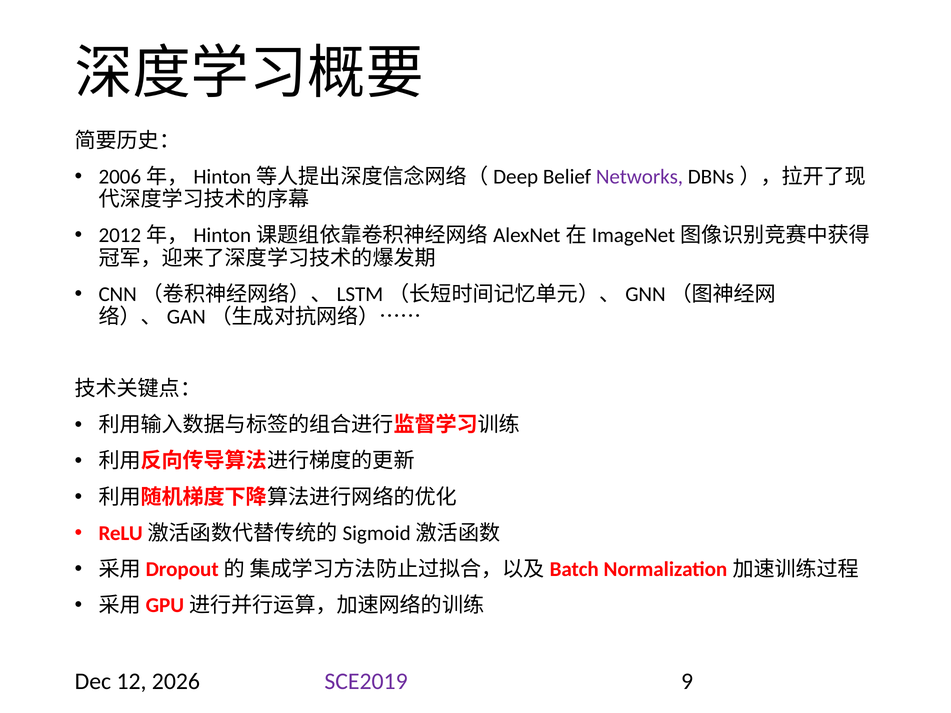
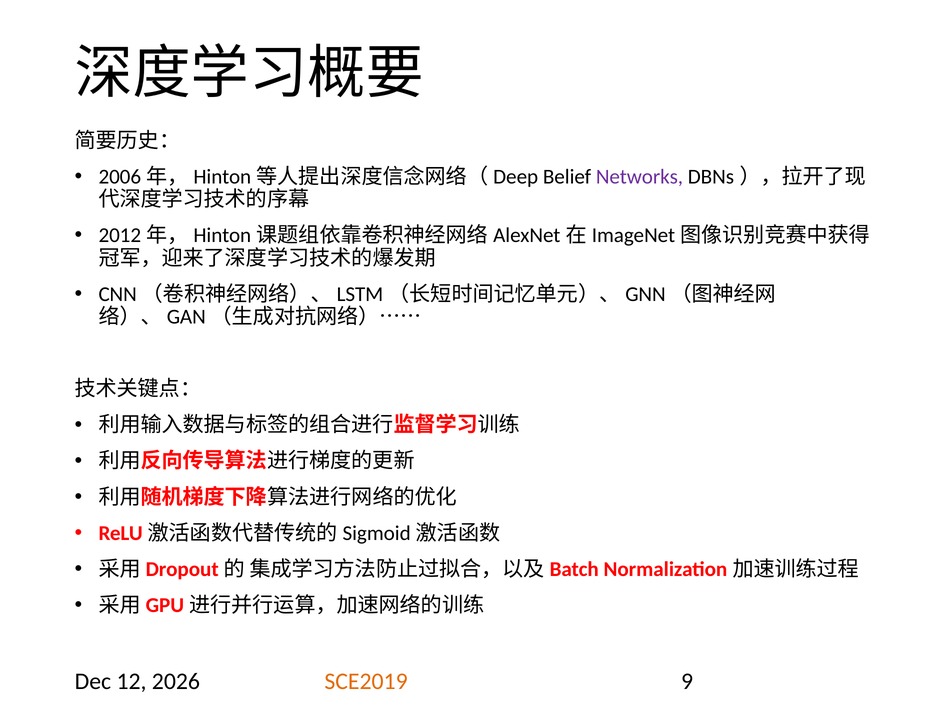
SCE2019 colour: purple -> orange
